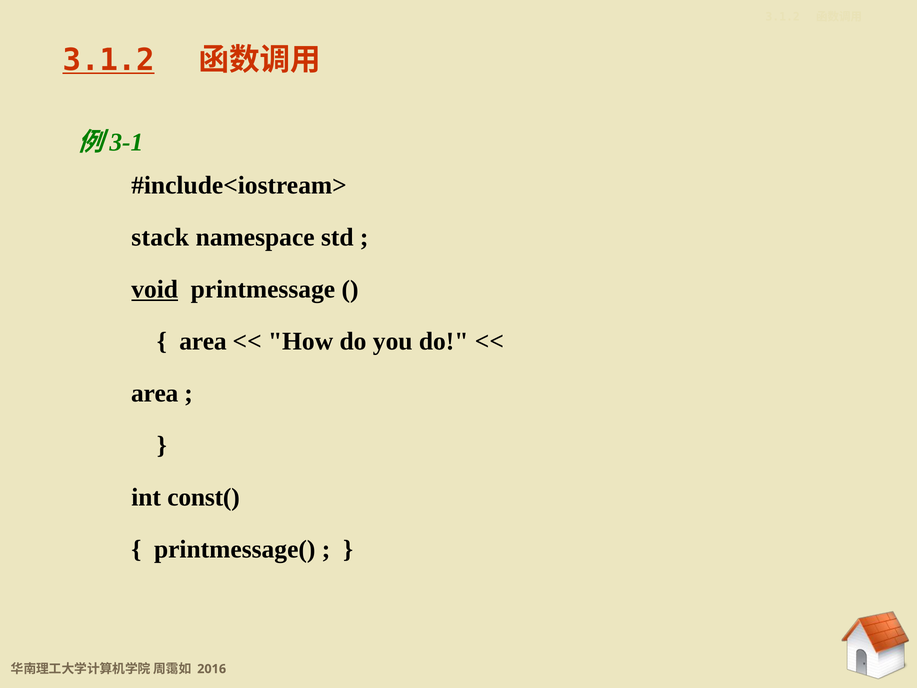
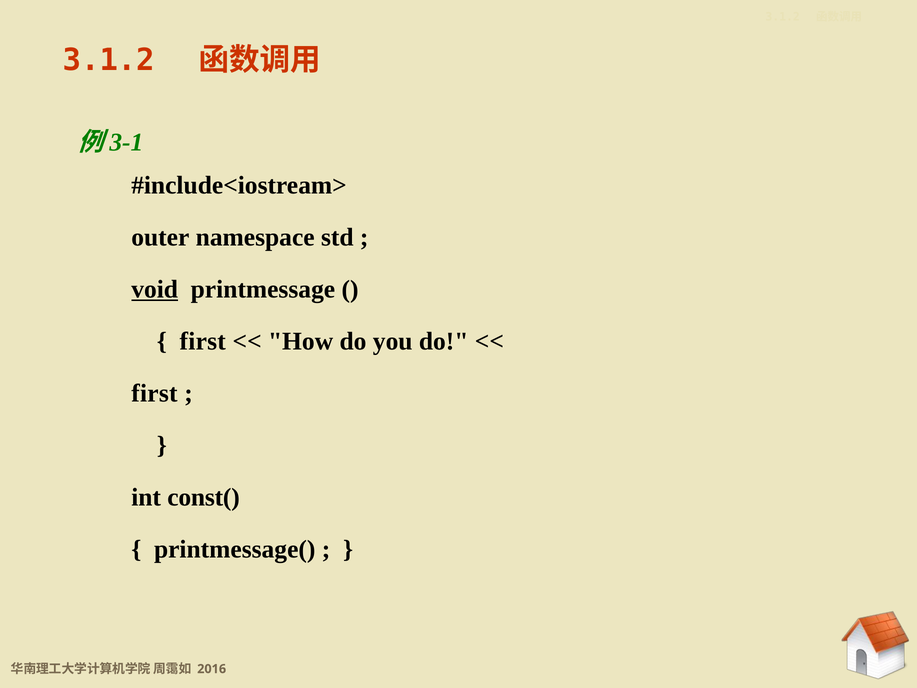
3.1.2 at (109, 60) underline: present -> none
stack: stack -> outer
area at (203, 341): area -> first
area at (155, 393): area -> first
